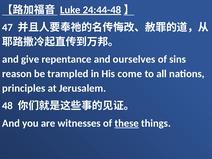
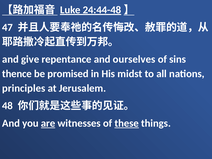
reason: reason -> thence
trampled: trampled -> promised
come: come -> midst
are underline: none -> present
